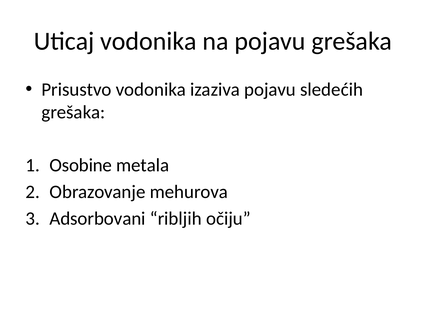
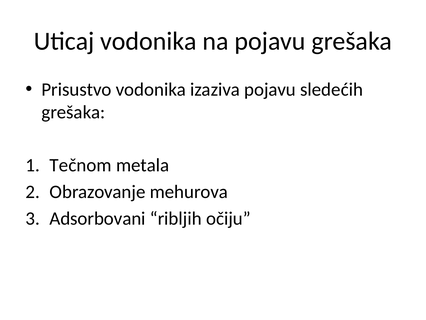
Osobine: Osobine -> Tečnom
